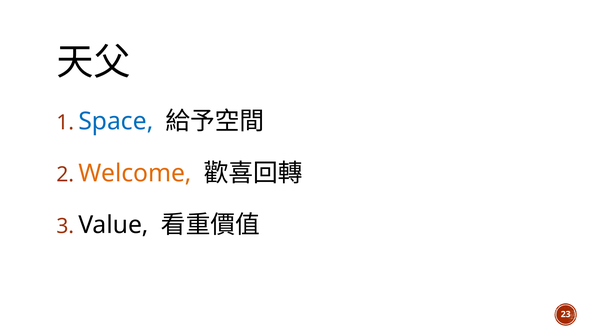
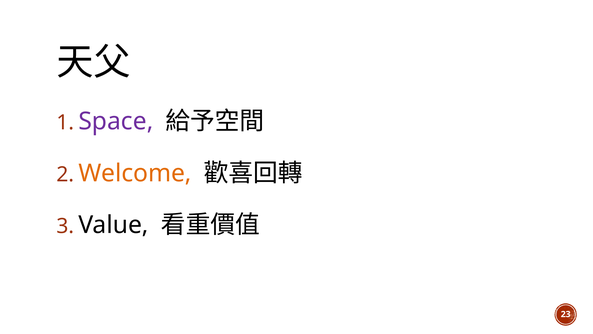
Space colour: blue -> purple
